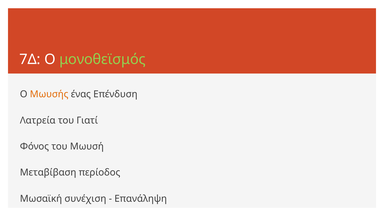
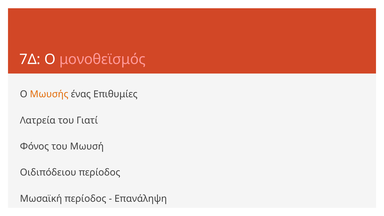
μονοθεϊσμός colour: light green -> pink
Επένδυση: Επένδυση -> Επιθυμίες
Μεταβίβαση: Μεταβίβαση -> Οιδιπόδειου
Μωσαϊκή συνέχιση: συνέχιση -> περίοδος
